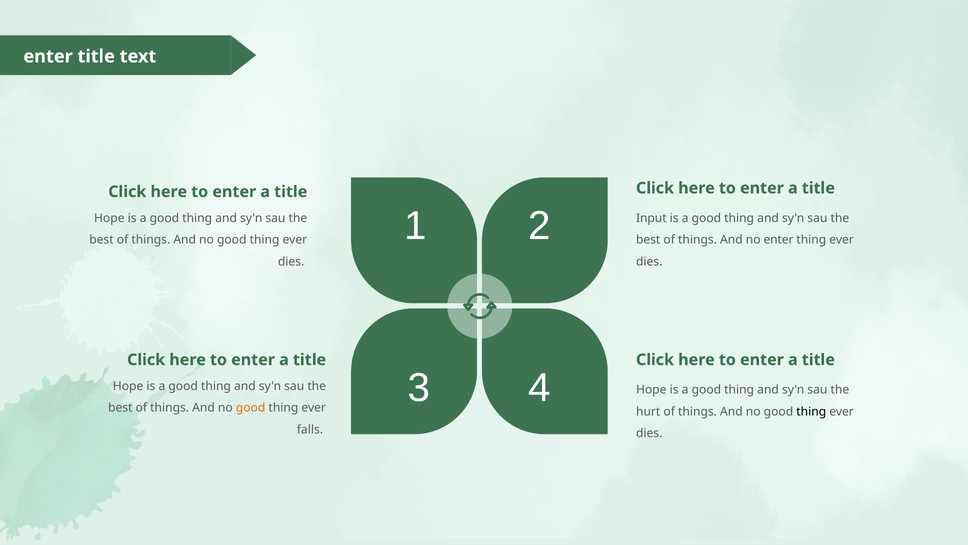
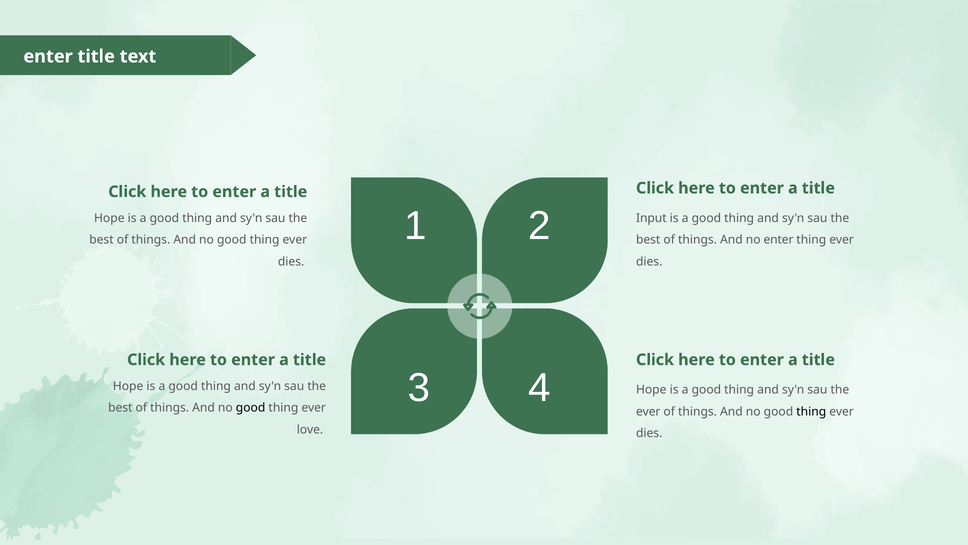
good at (251, 408) colour: orange -> black
hurt at (648, 411): hurt -> ever
falls: falls -> love
